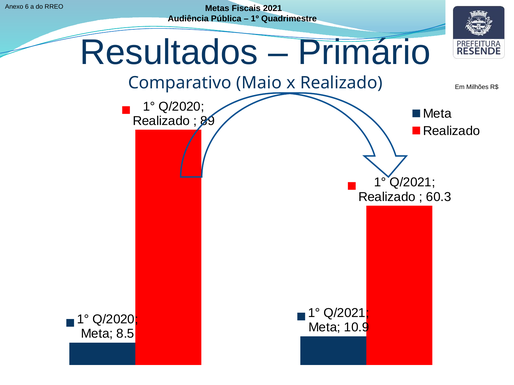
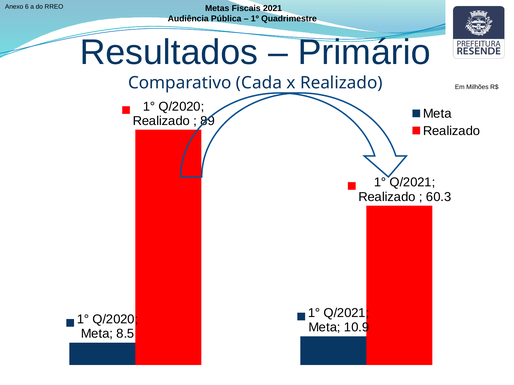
Maio: Maio -> Cada
